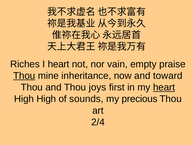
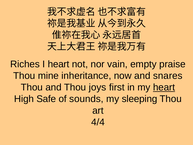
Thou at (24, 76) underline: present -> none
toward: toward -> snares
High High: High -> Safe
precious: precious -> sleeping
2/4: 2/4 -> 4/4
